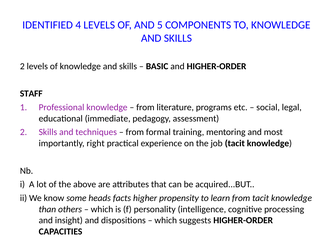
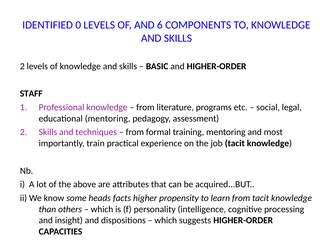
4: 4 -> 0
5: 5 -> 6
educational immediate: immediate -> mentoring
right: right -> train
